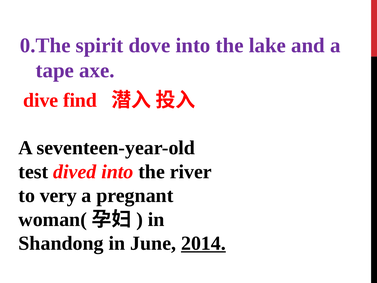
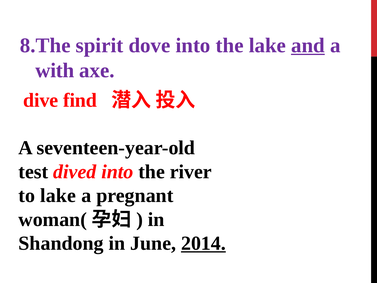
0.The: 0.The -> 8.The
and underline: none -> present
tape: tape -> with
to very: very -> lake
